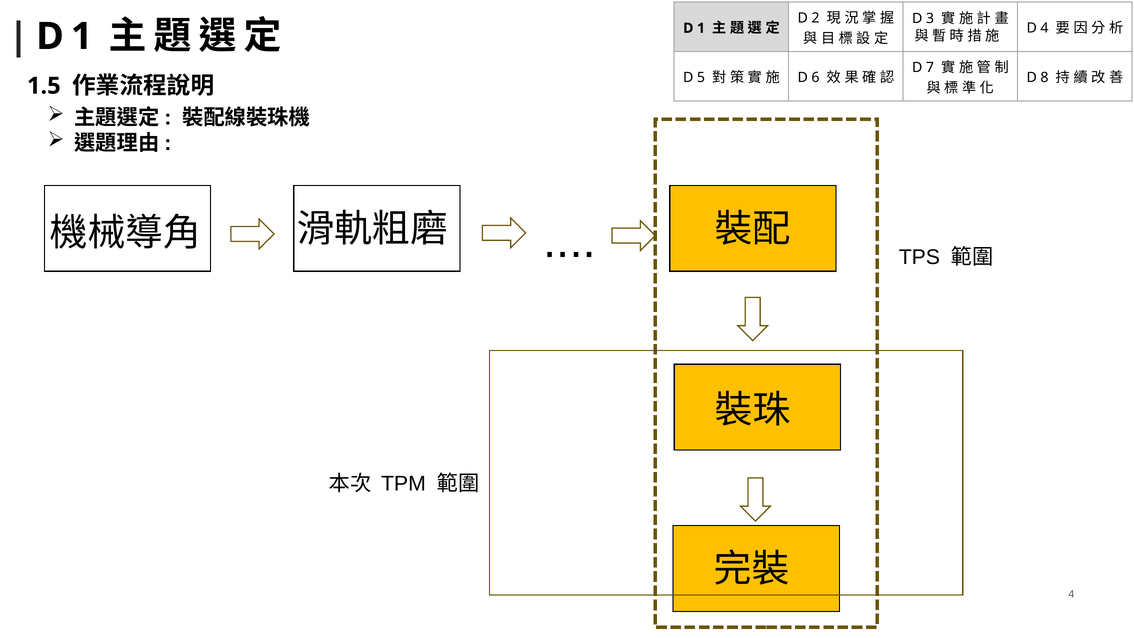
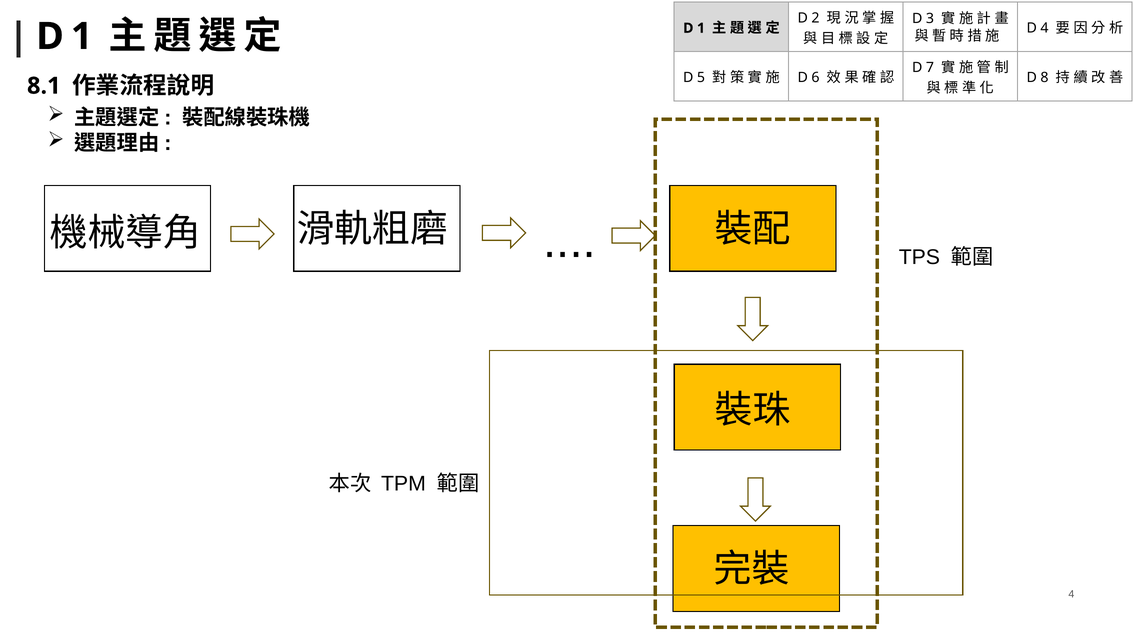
1.5: 1.5 -> 8.1
